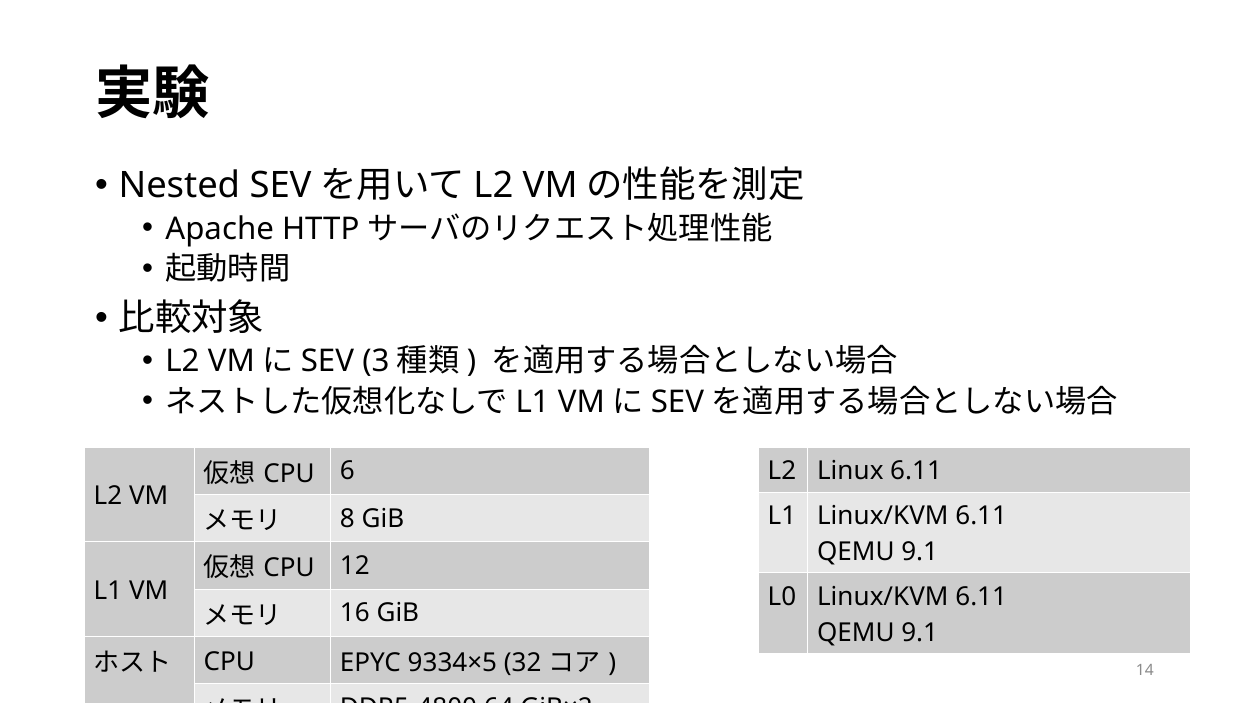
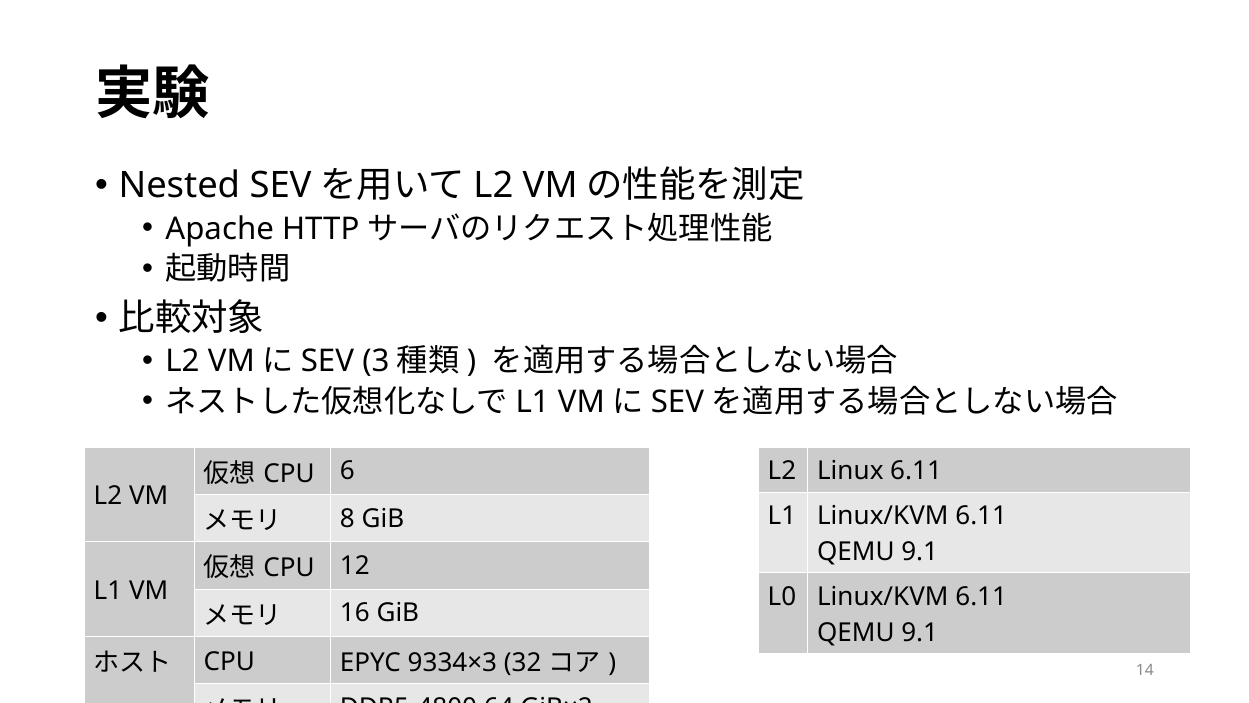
9334×5: 9334×5 -> 9334×3
